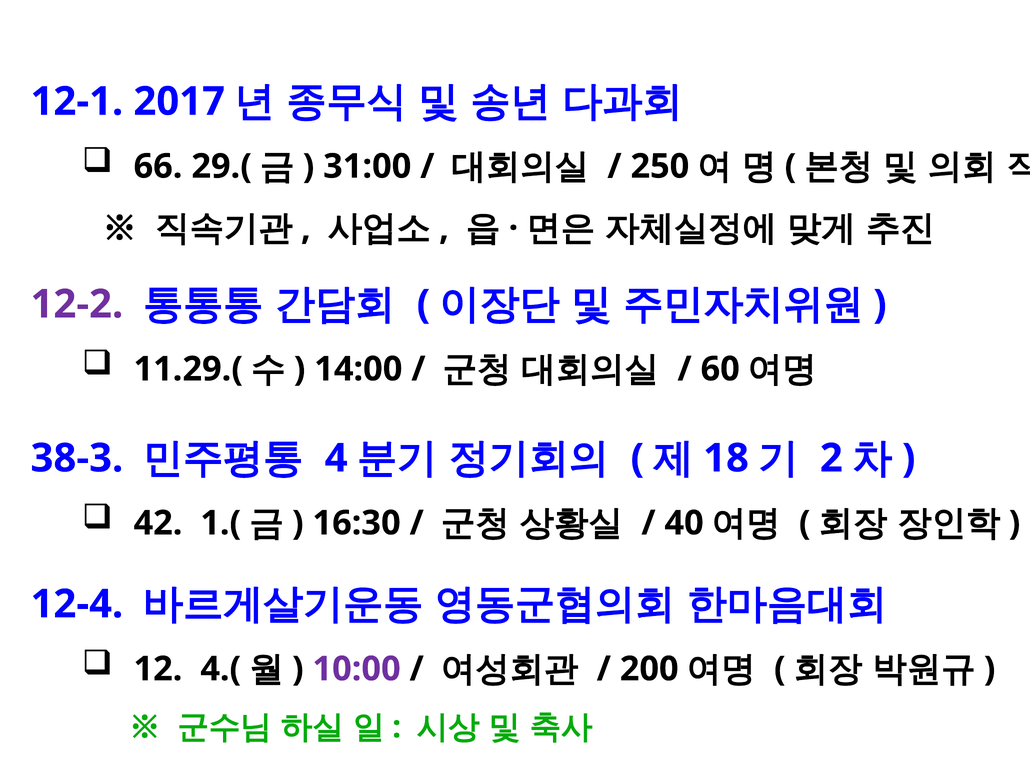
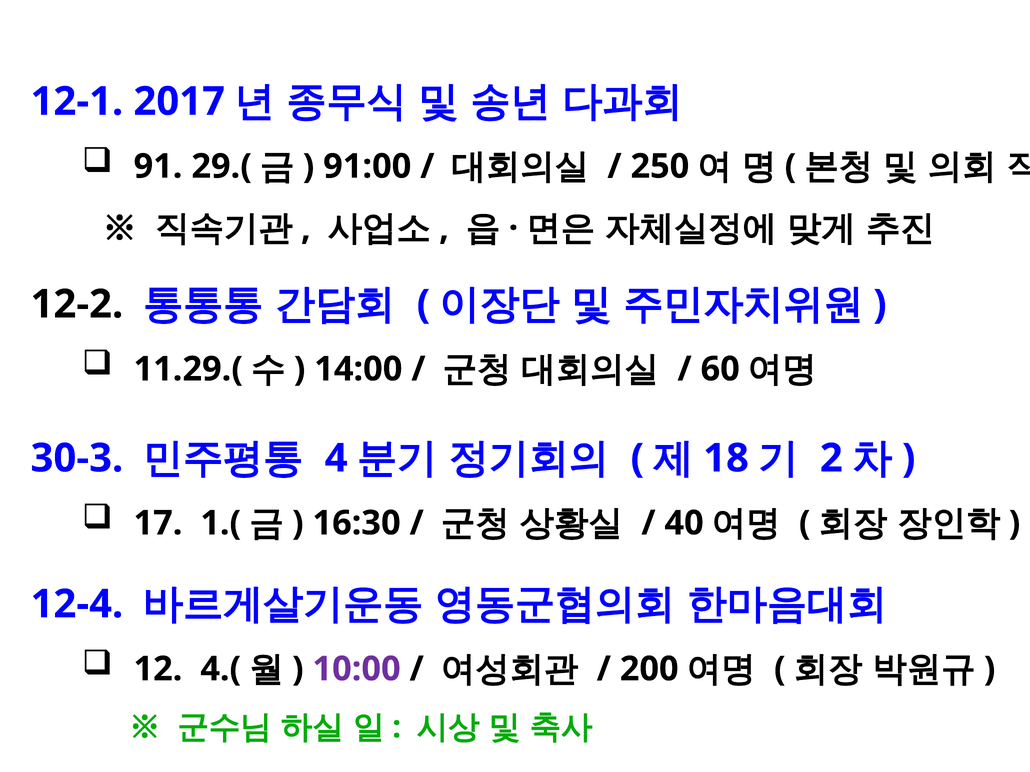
66: 66 -> 91
31:00: 31:00 -> 91:00
12-2 colour: purple -> black
38-3: 38-3 -> 30-3
42: 42 -> 17
